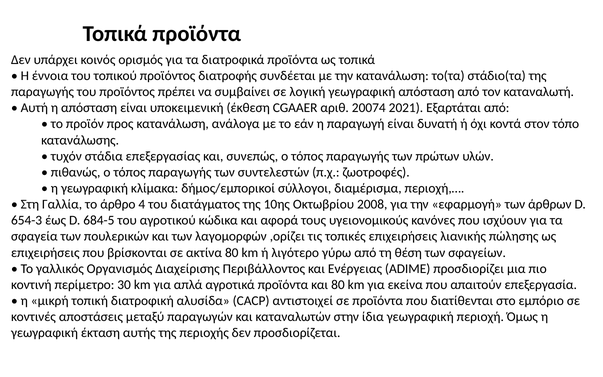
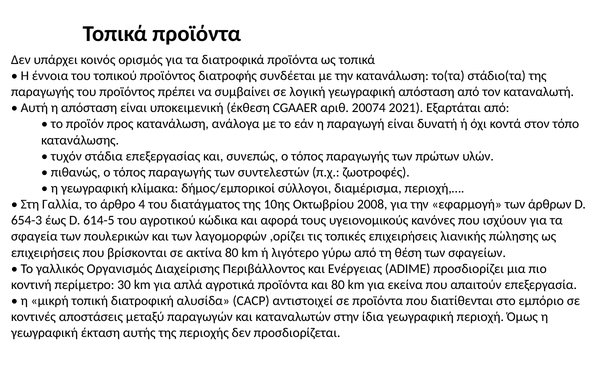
684-5: 684-5 -> 614-5
